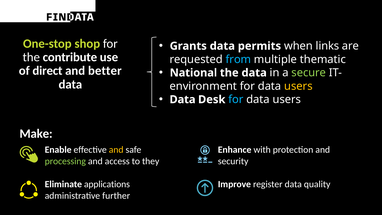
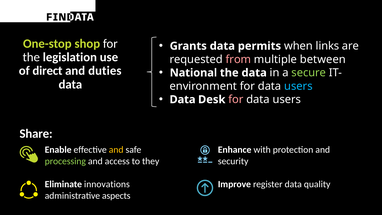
contribute: contribute -> legislation
from colour: light blue -> pink
thematic: thematic -> between
better: better -> duties
users at (298, 86) colour: yellow -> light blue
for at (236, 99) colour: light blue -> pink
Make: Make -> Share
applications: applications -> innovations
further: further -> aspects
